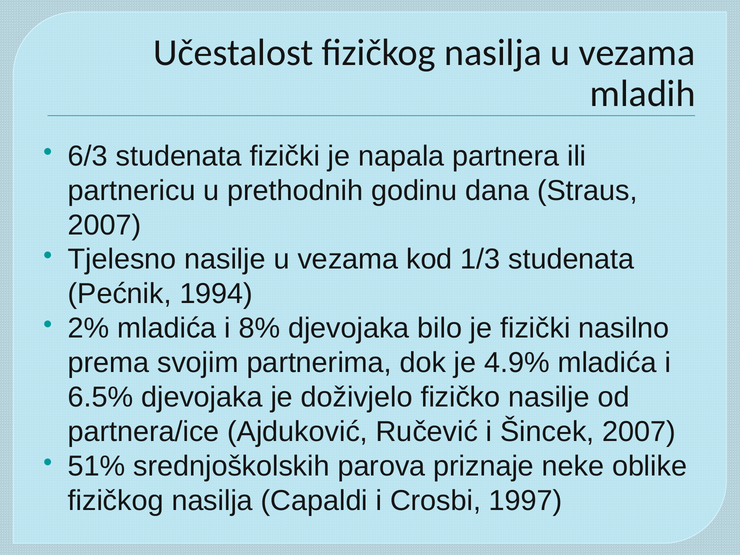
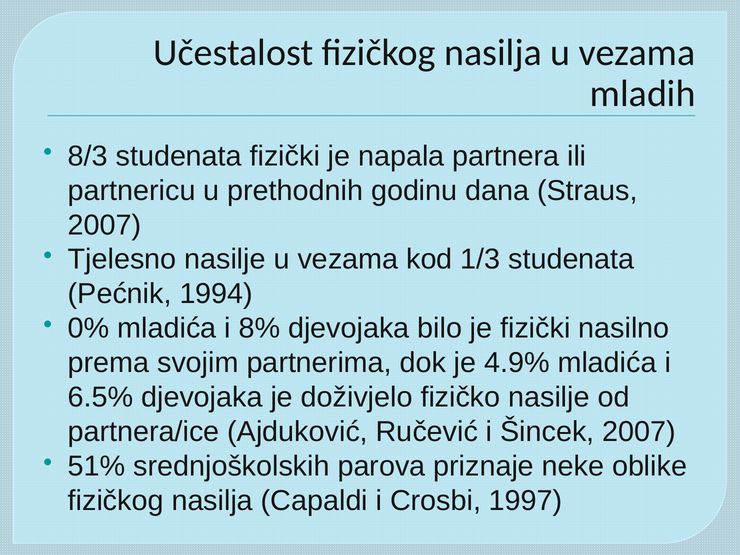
6/3: 6/3 -> 8/3
2%: 2% -> 0%
